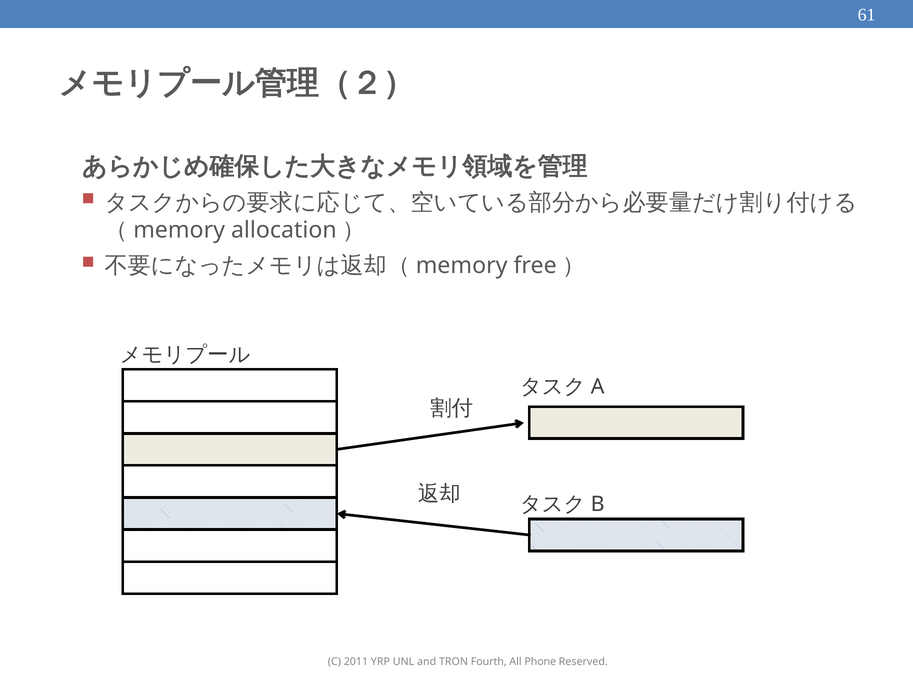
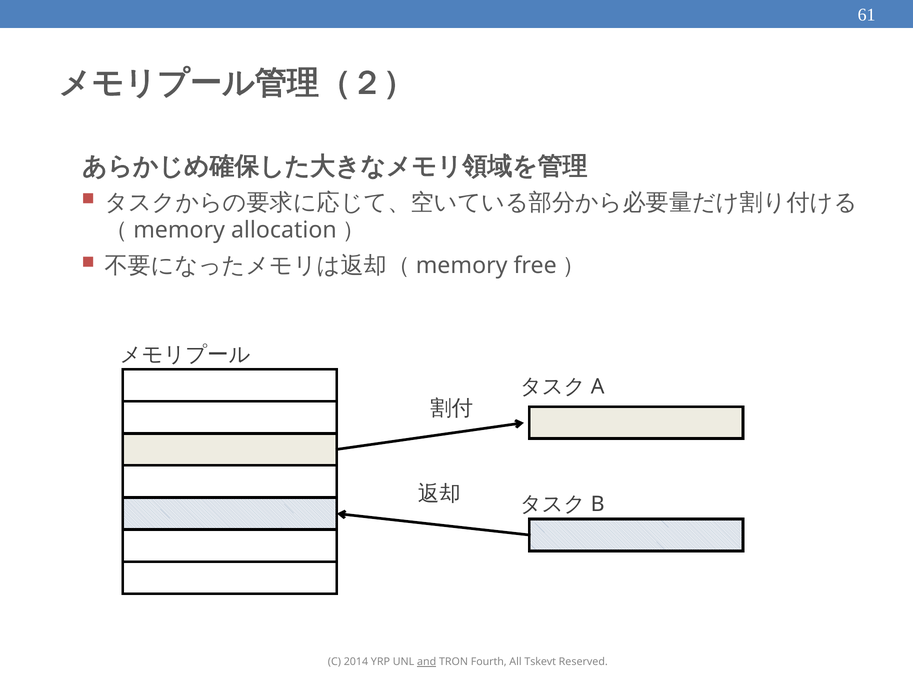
2011: 2011 -> 2014
and underline: none -> present
Phone: Phone -> Tskevt
